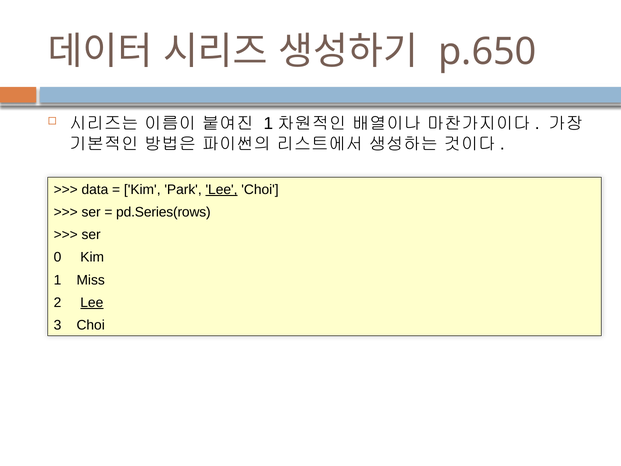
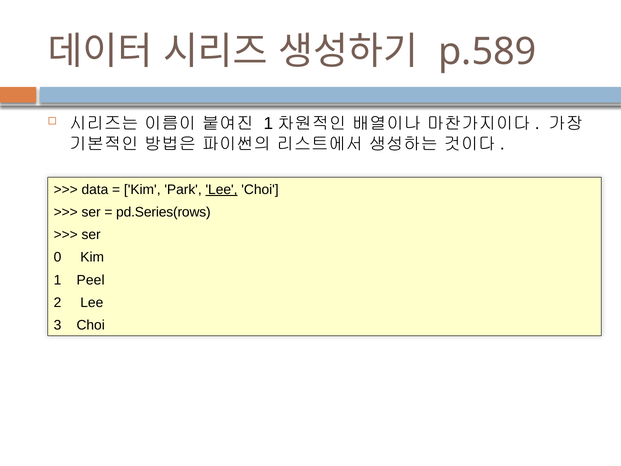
p.650: p.650 -> p.589
Miss: Miss -> Peel
Lee at (92, 302) underline: present -> none
